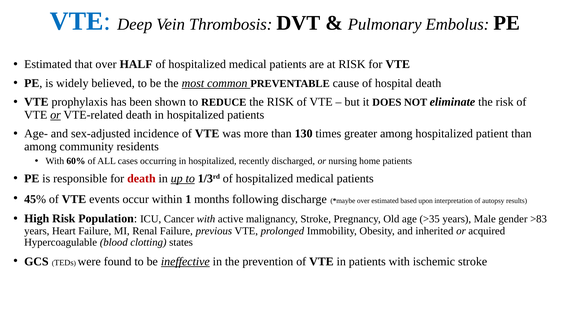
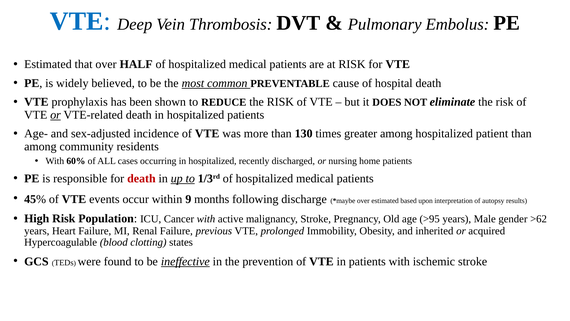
1: 1 -> 9
>35: >35 -> >95
>83: >83 -> >62
